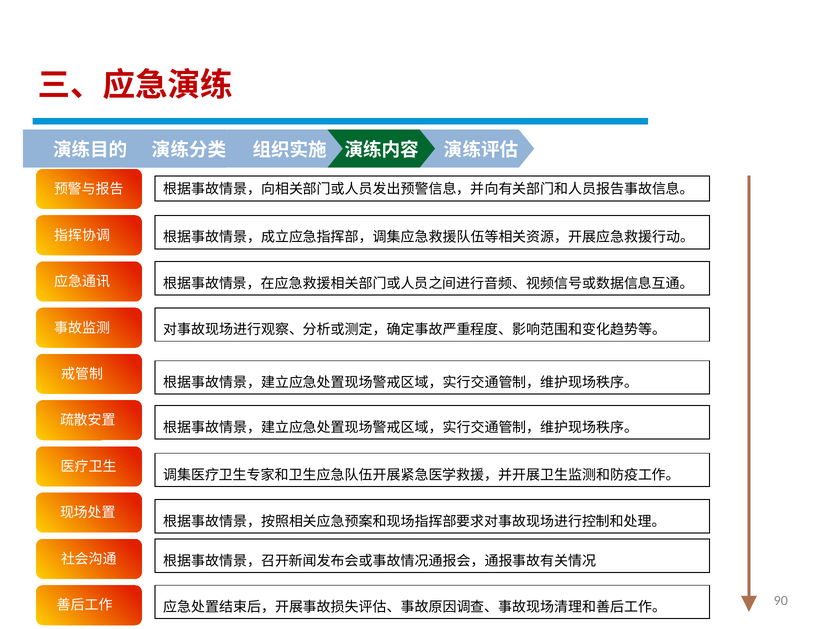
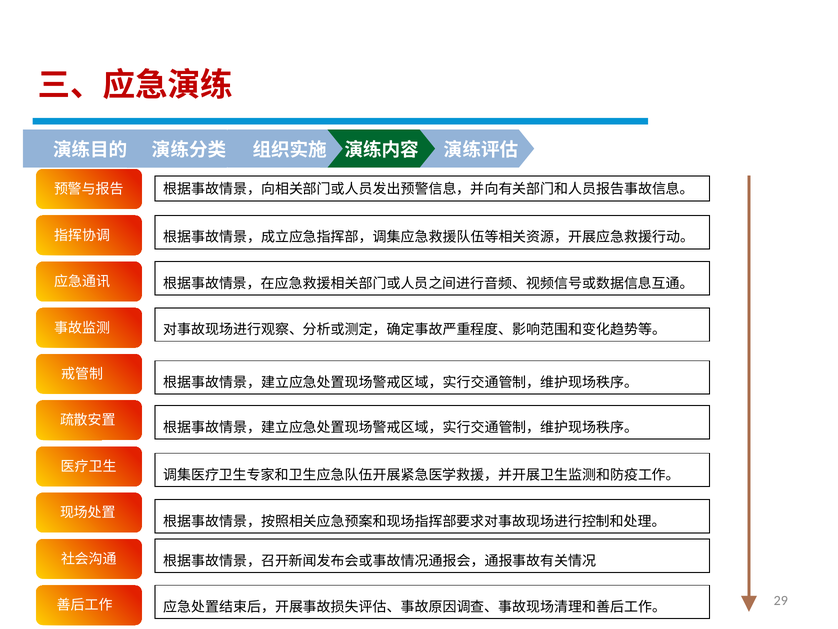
90: 90 -> 29
